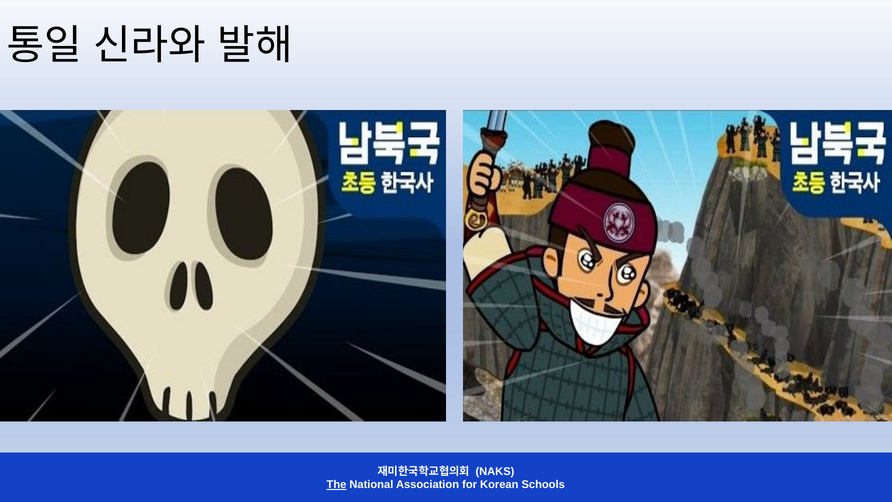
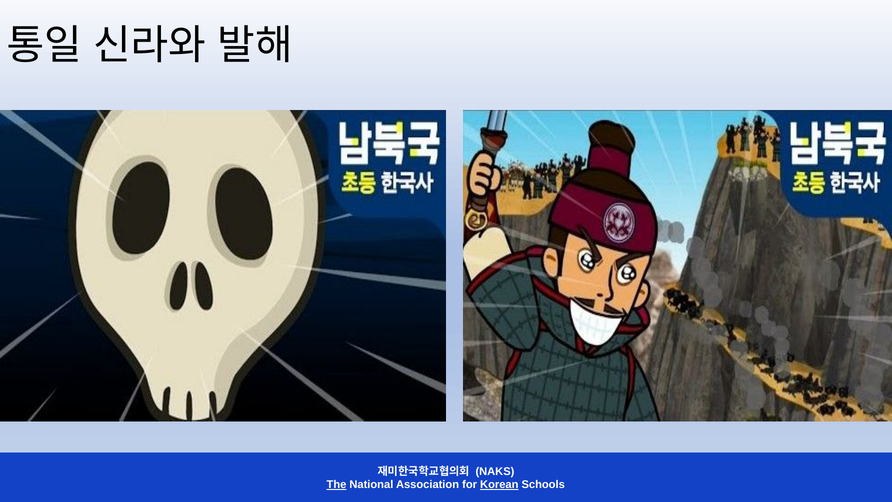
Korean underline: none -> present
